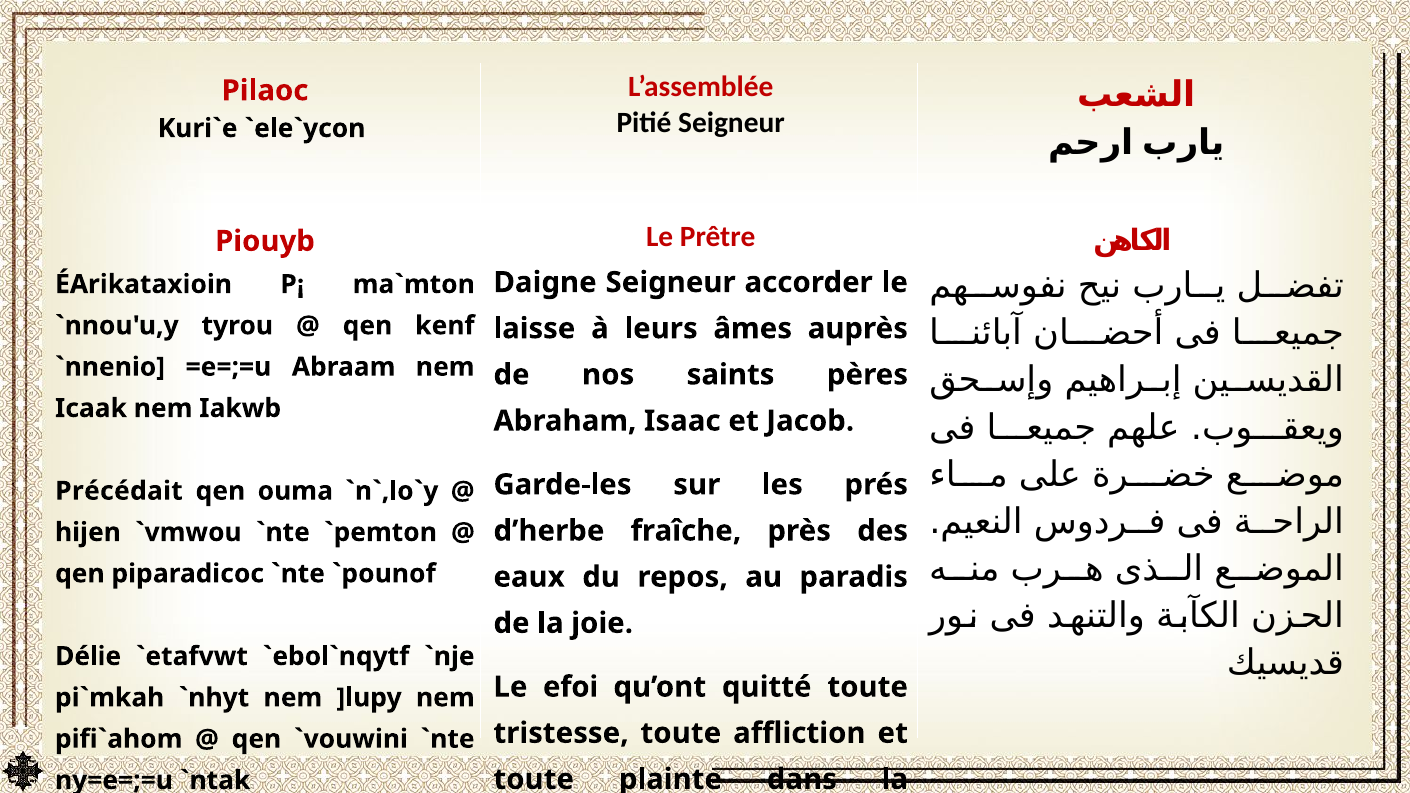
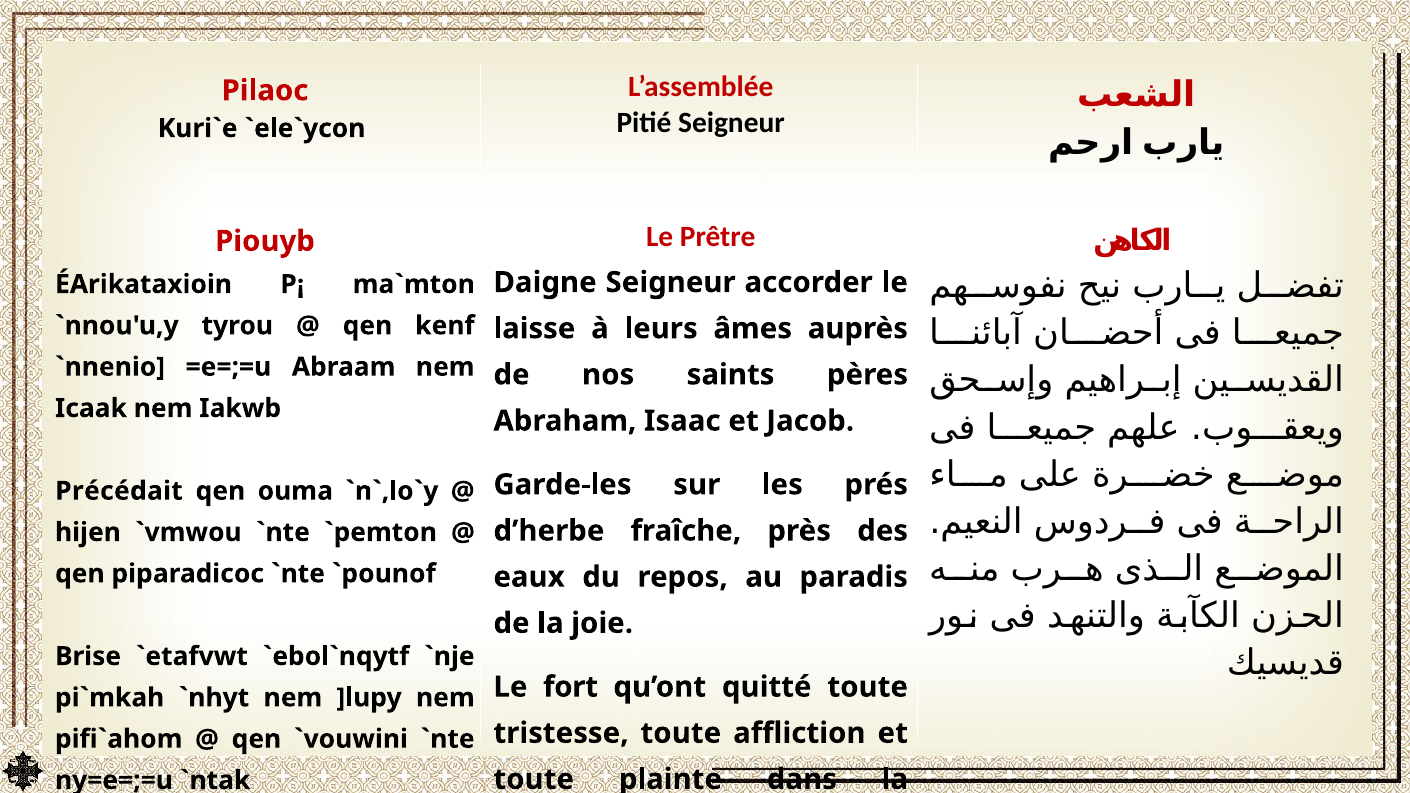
Délie: Délie -> Brise
efoi: efoi -> fort
